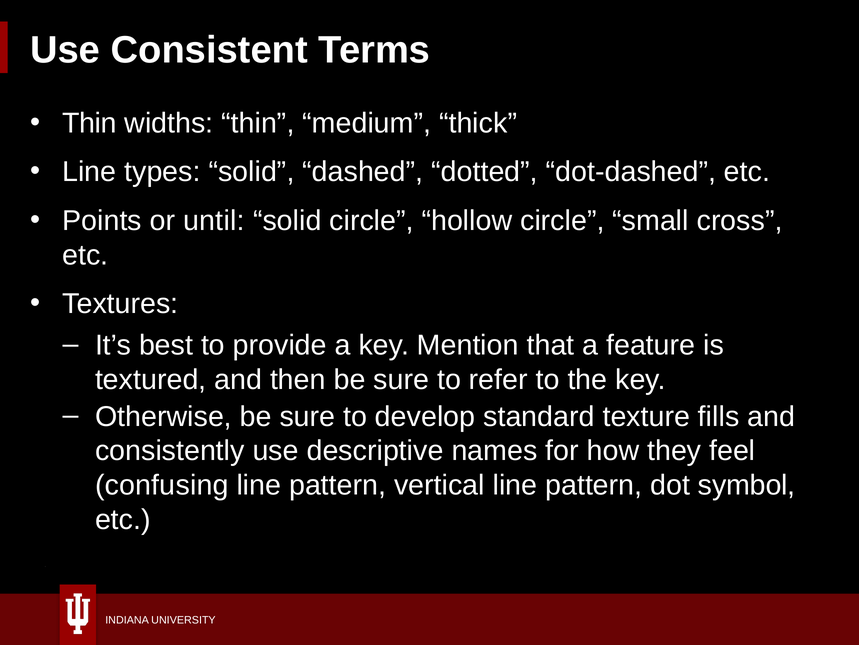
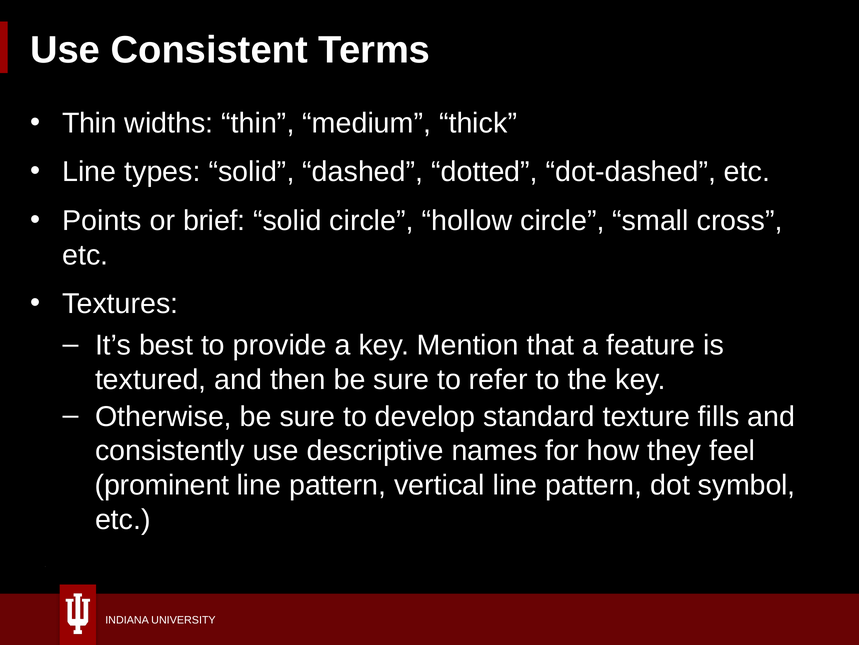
until: until -> brief
confusing: confusing -> prominent
